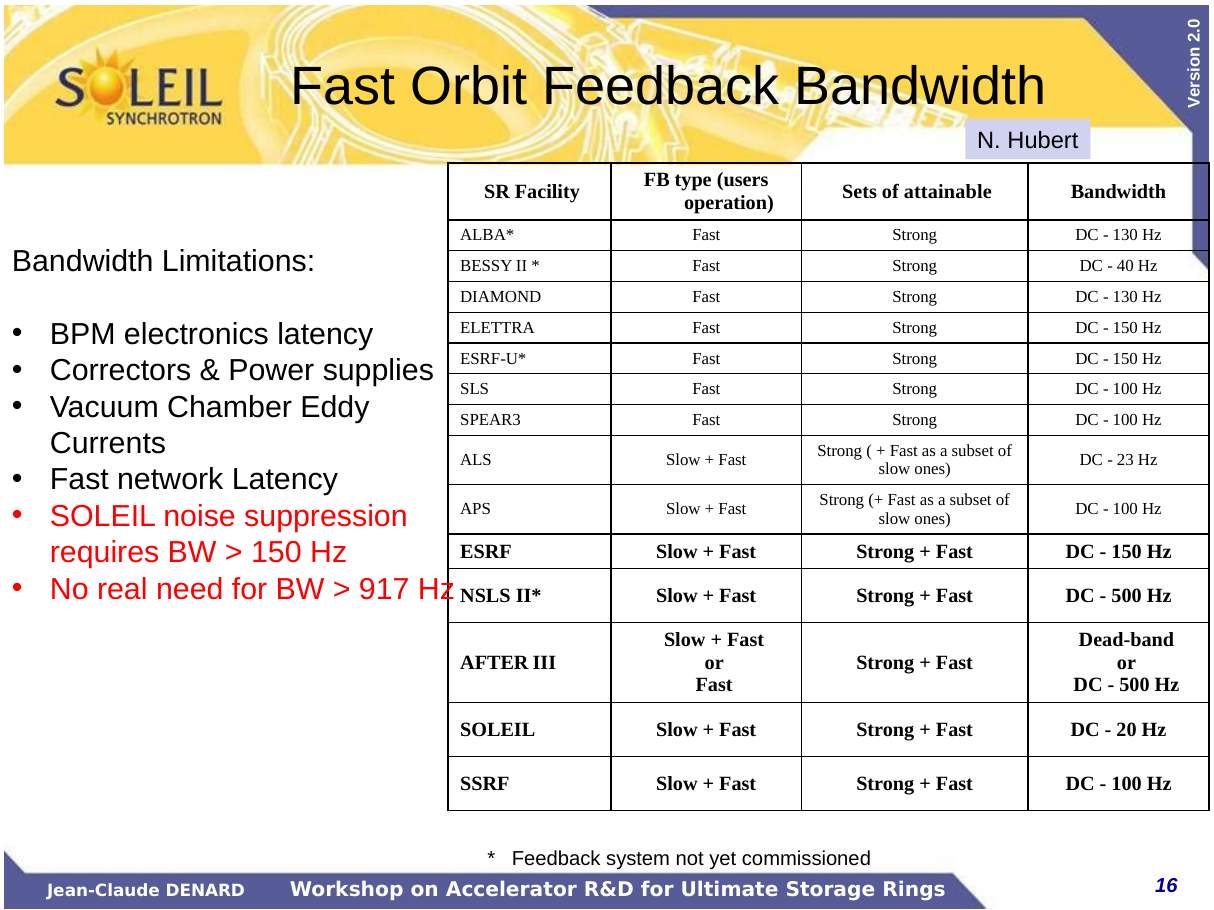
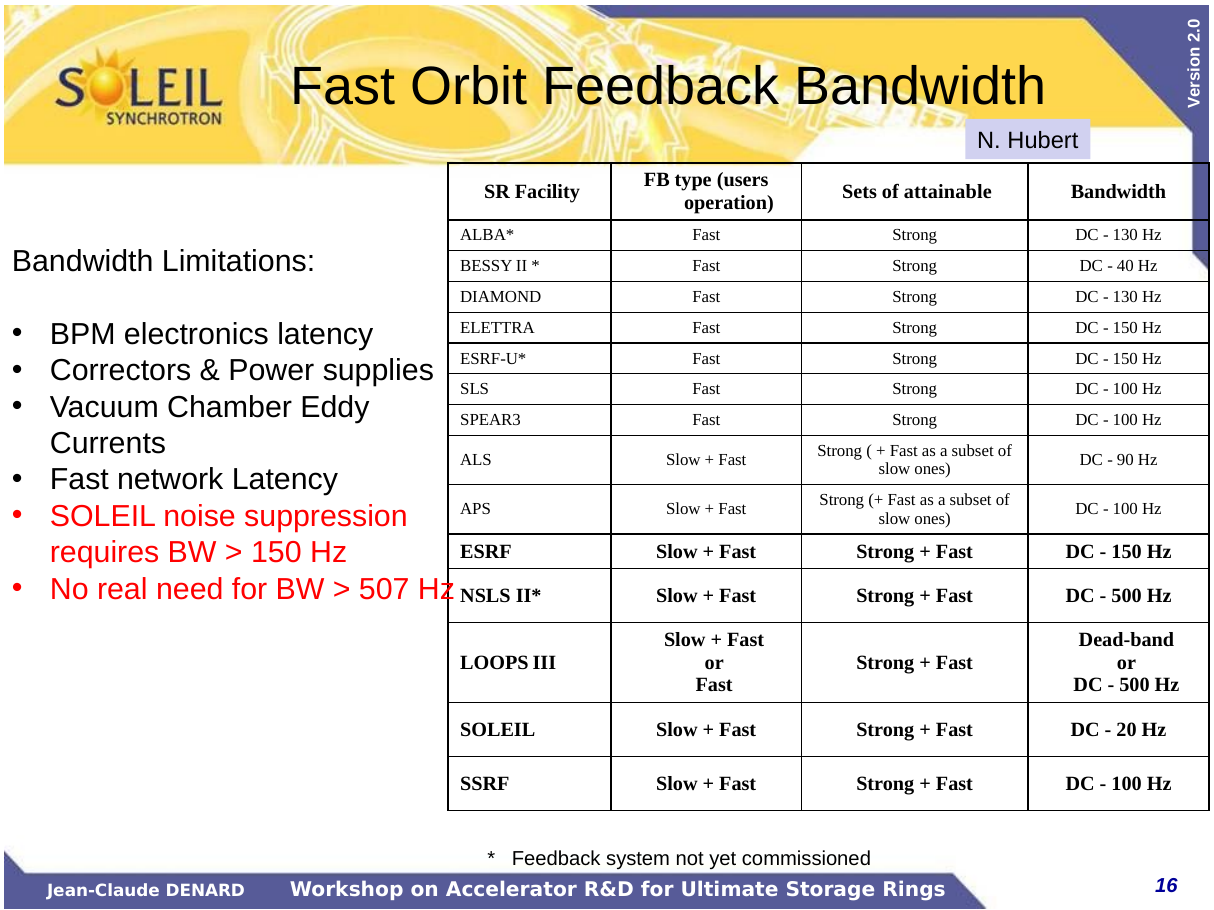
23: 23 -> 90
917: 917 -> 507
AFTER: AFTER -> LOOPS
